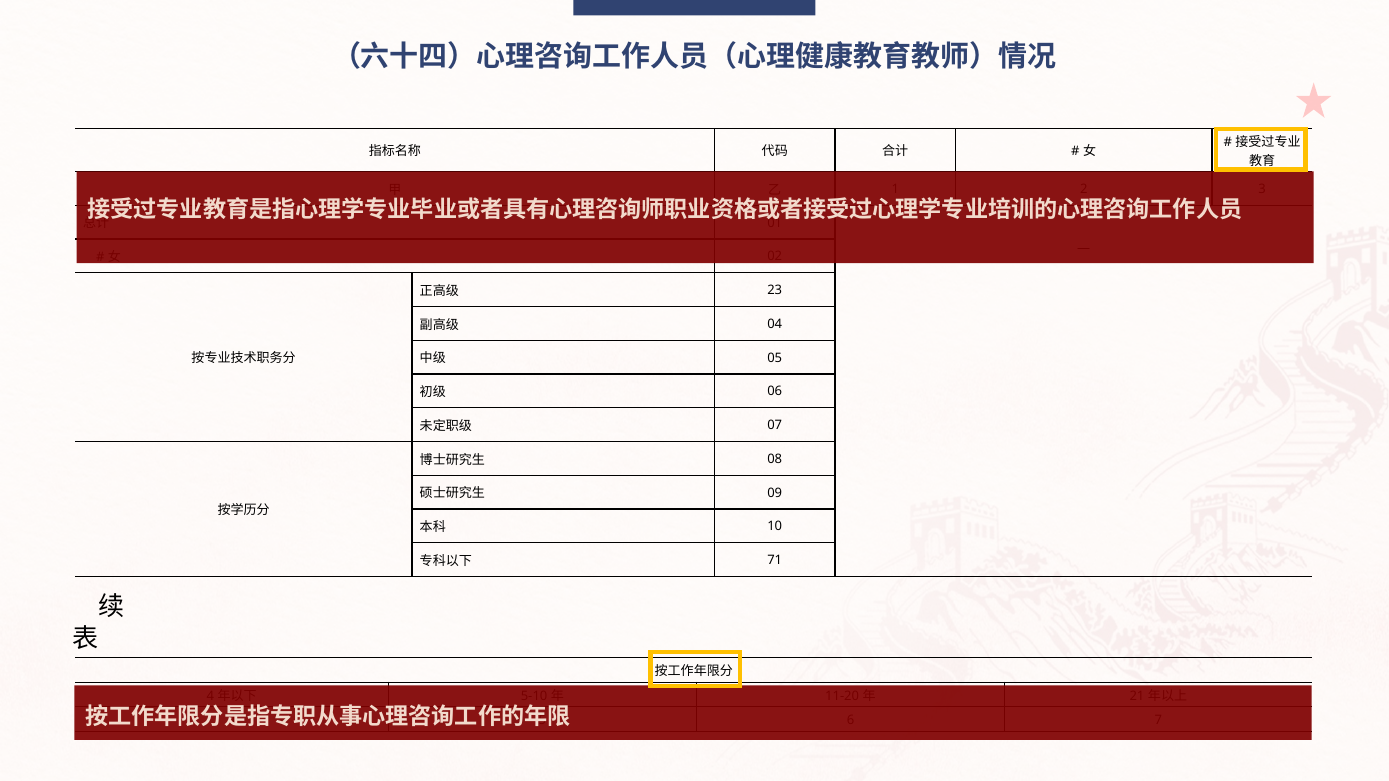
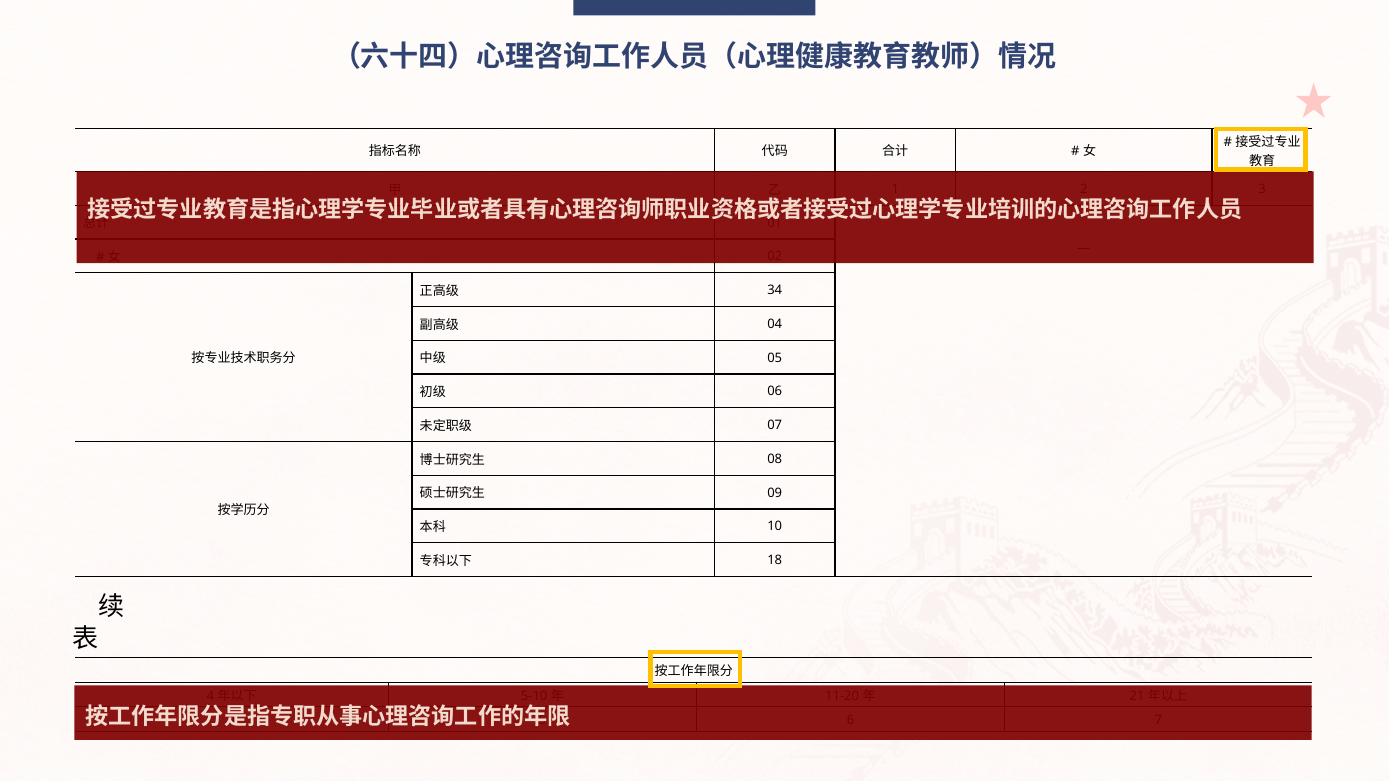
23: 23 -> 34
71: 71 -> 18
